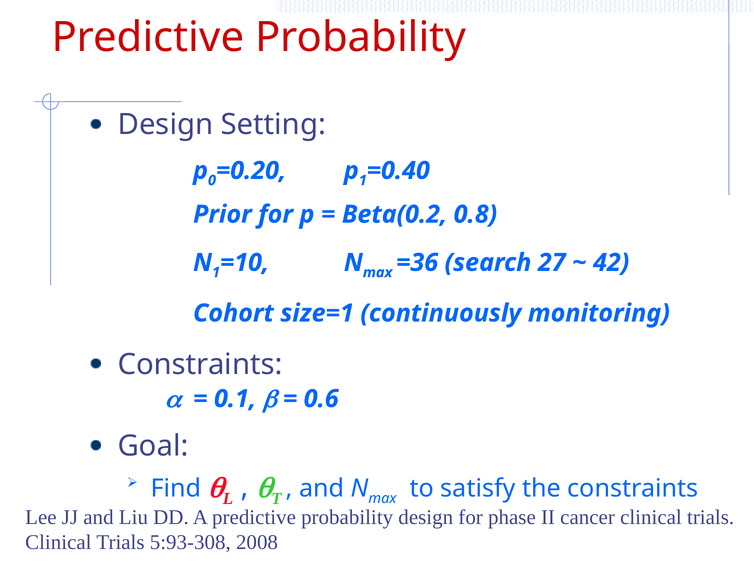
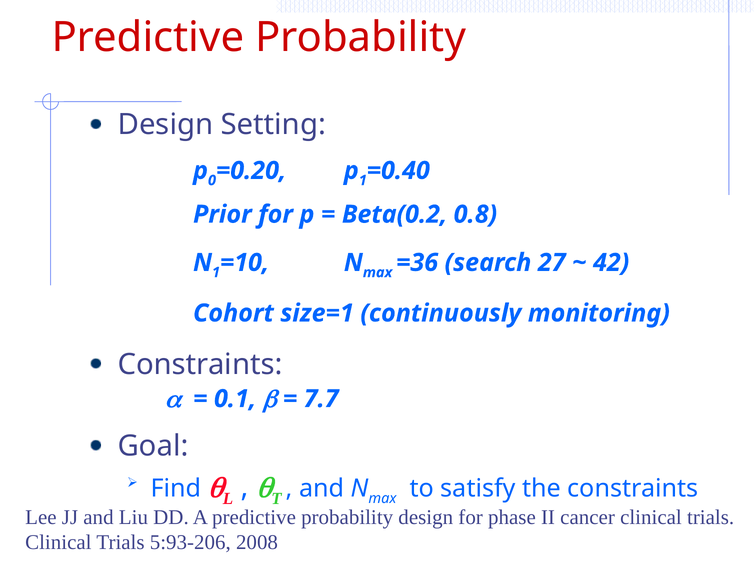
0.6: 0.6 -> 7.7
5:93-308: 5:93-308 -> 5:93-206
